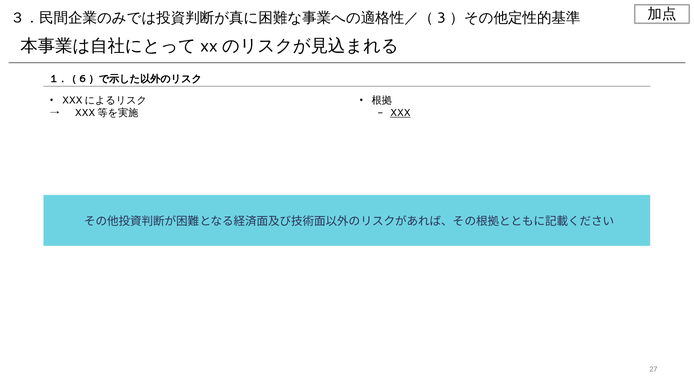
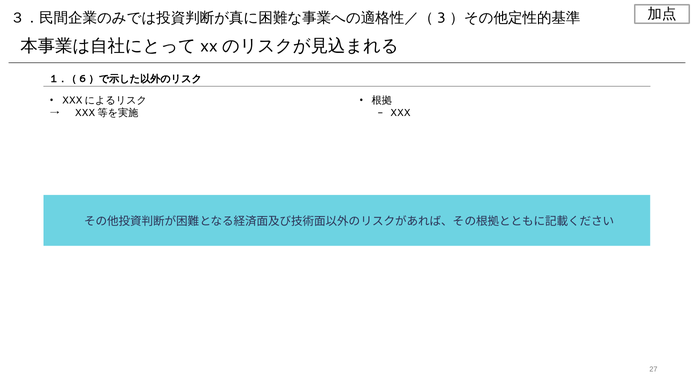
XXX underline: present -> none
